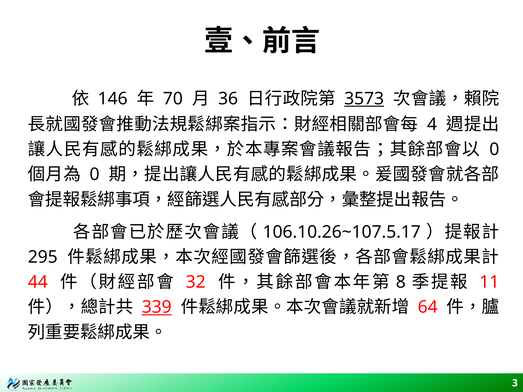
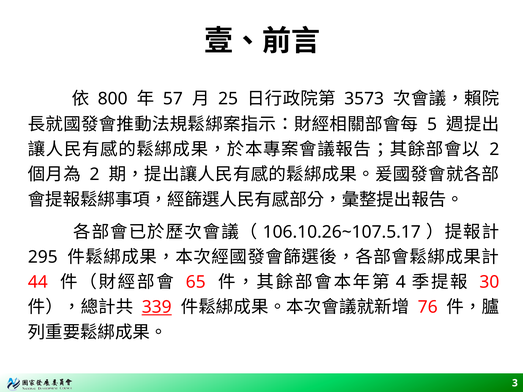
146: 146 -> 800
70: 70 -> 57
36: 36 -> 25
3573 underline: present -> none
4: 4 -> 5
0 at (494, 150): 0 -> 2
0 at (94, 175): 0 -> 2
32: 32 -> 65
8: 8 -> 4
11: 11 -> 30
64: 64 -> 76
